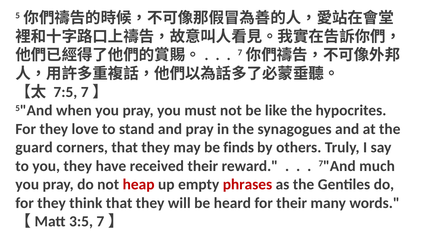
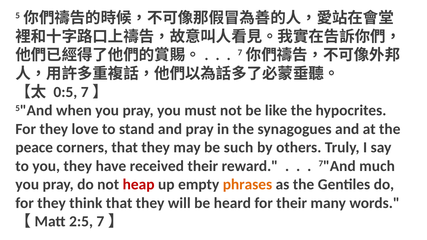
7:5: 7:5 -> 0:5
guard: guard -> peace
finds: finds -> such
phrases colour: red -> orange
3:5: 3:5 -> 2:5
